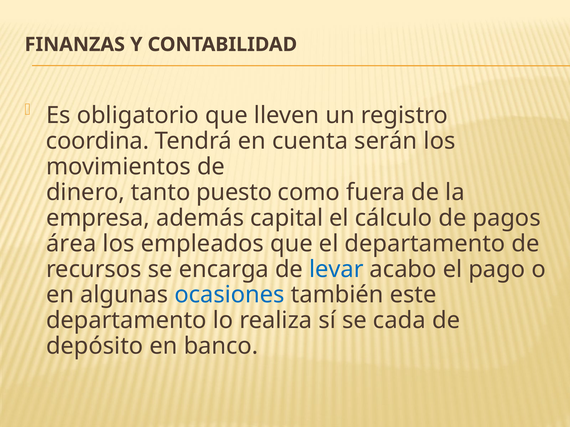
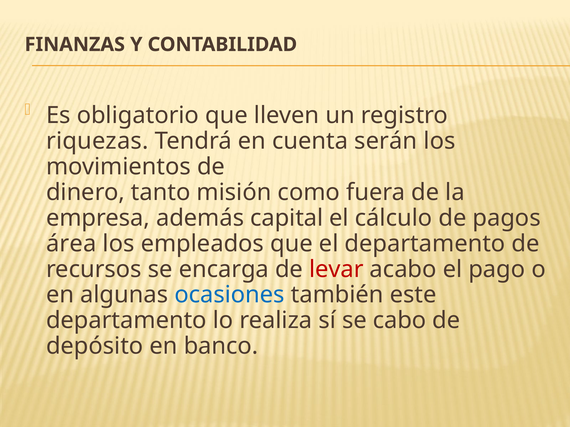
coordina: coordina -> riquezas
puesto: puesto -> misión
levar colour: blue -> red
cada: cada -> cabo
